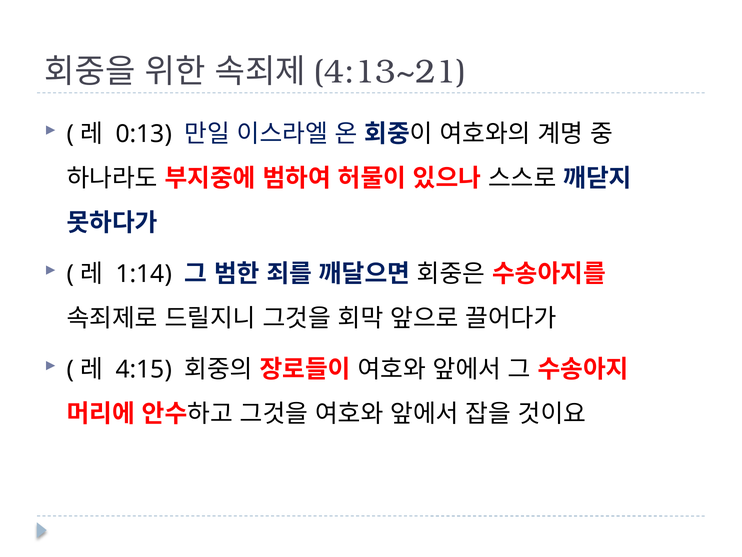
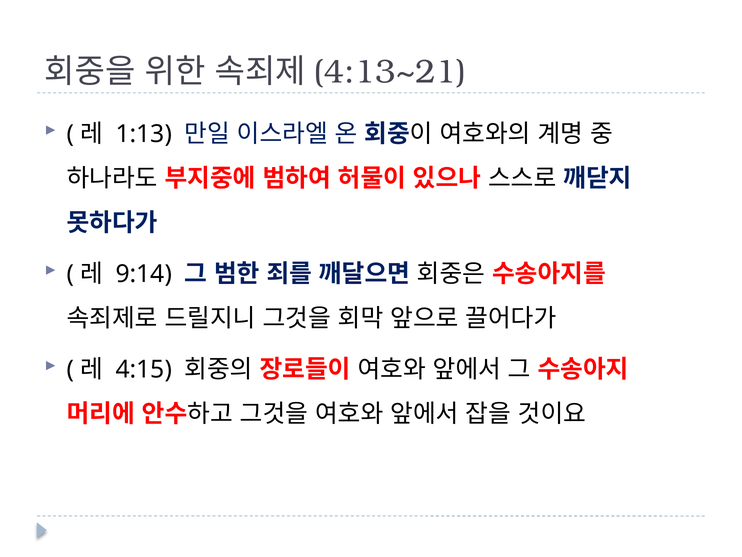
0:13: 0:13 -> 1:13
1:14: 1:14 -> 9:14
